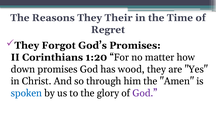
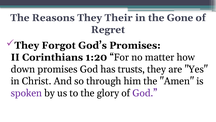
Time: Time -> Gone
wood: wood -> trusts
spoken colour: blue -> purple
